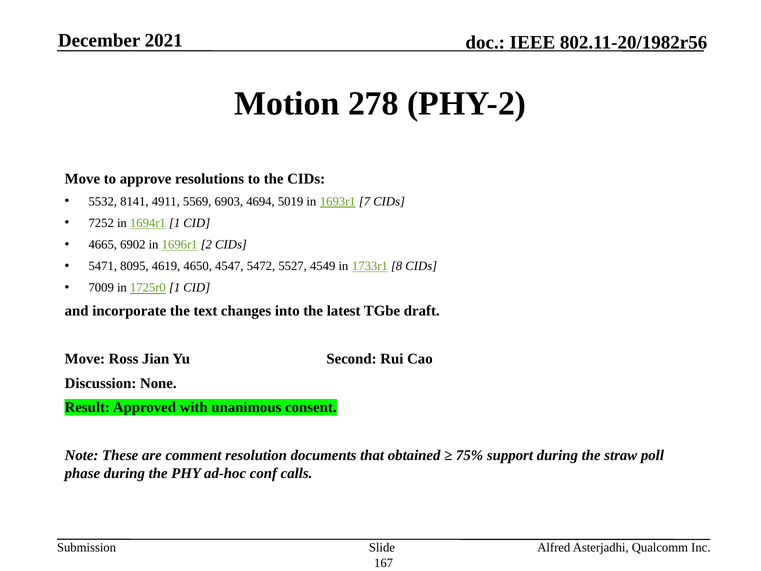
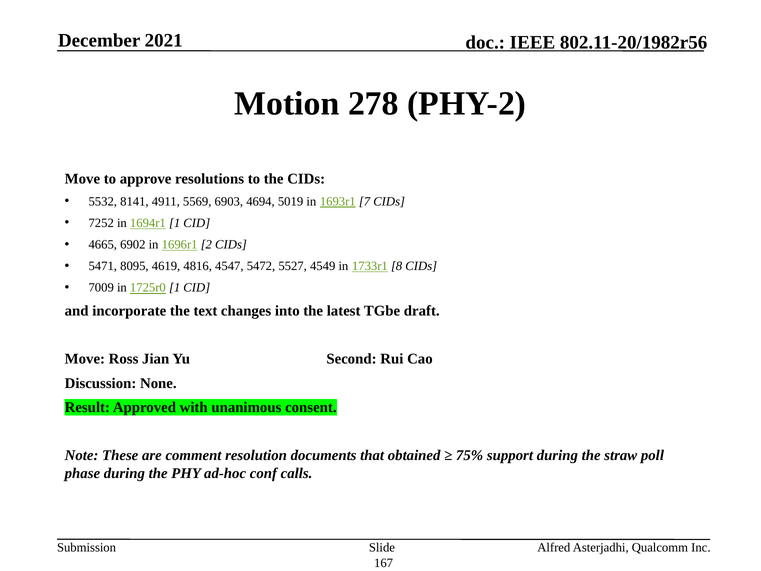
4650: 4650 -> 4816
